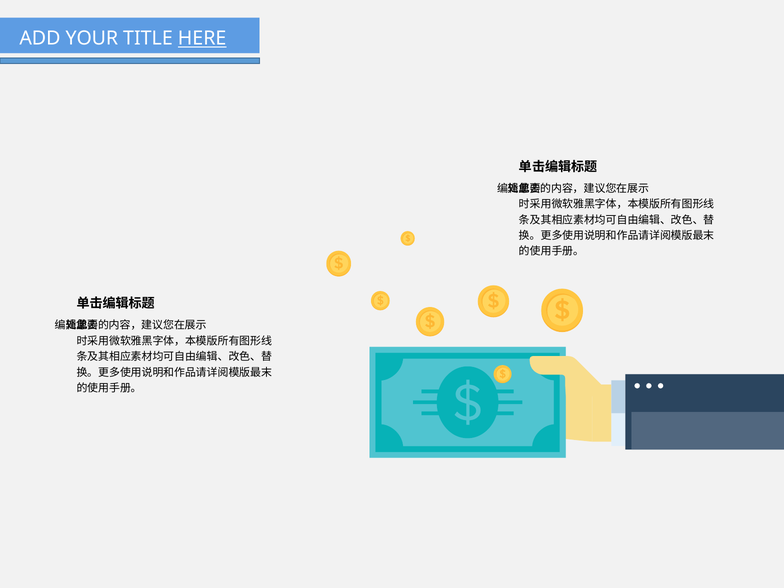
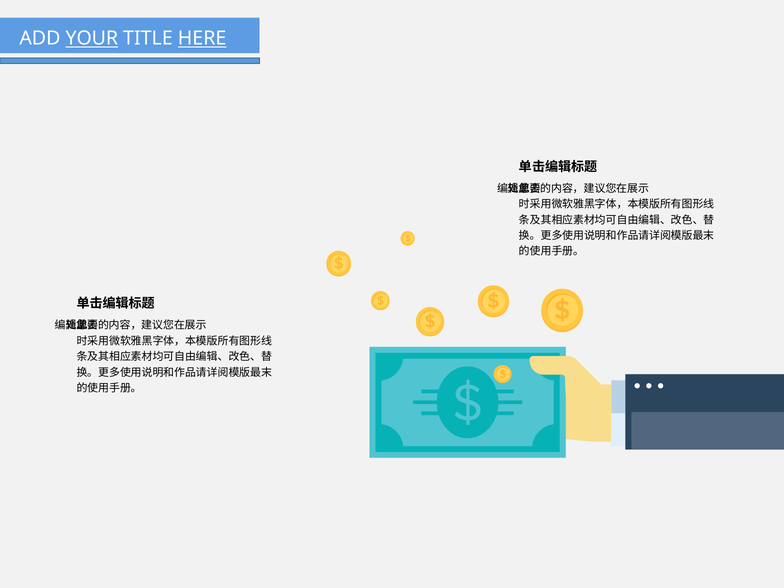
YOUR underline: none -> present
